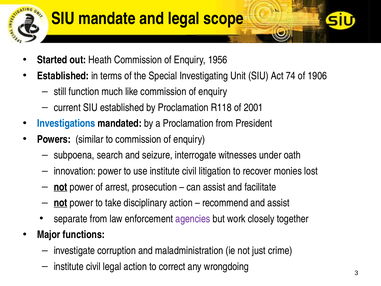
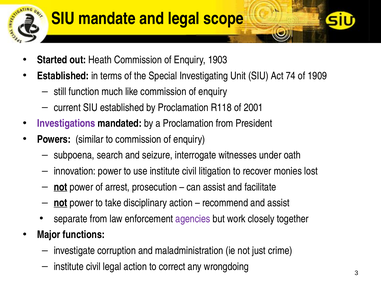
1956: 1956 -> 1903
1906: 1906 -> 1909
Investigations colour: blue -> purple
